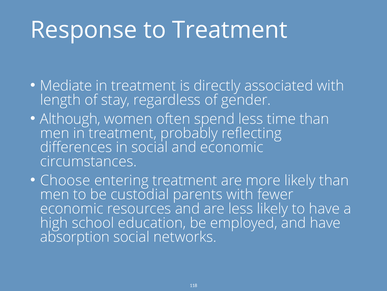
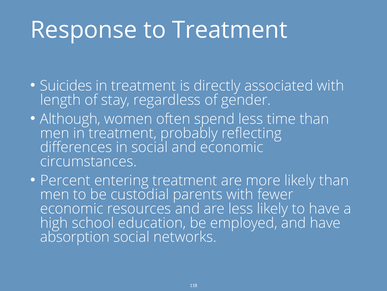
Mediate: Mediate -> Suicides
Choose: Choose -> Percent
